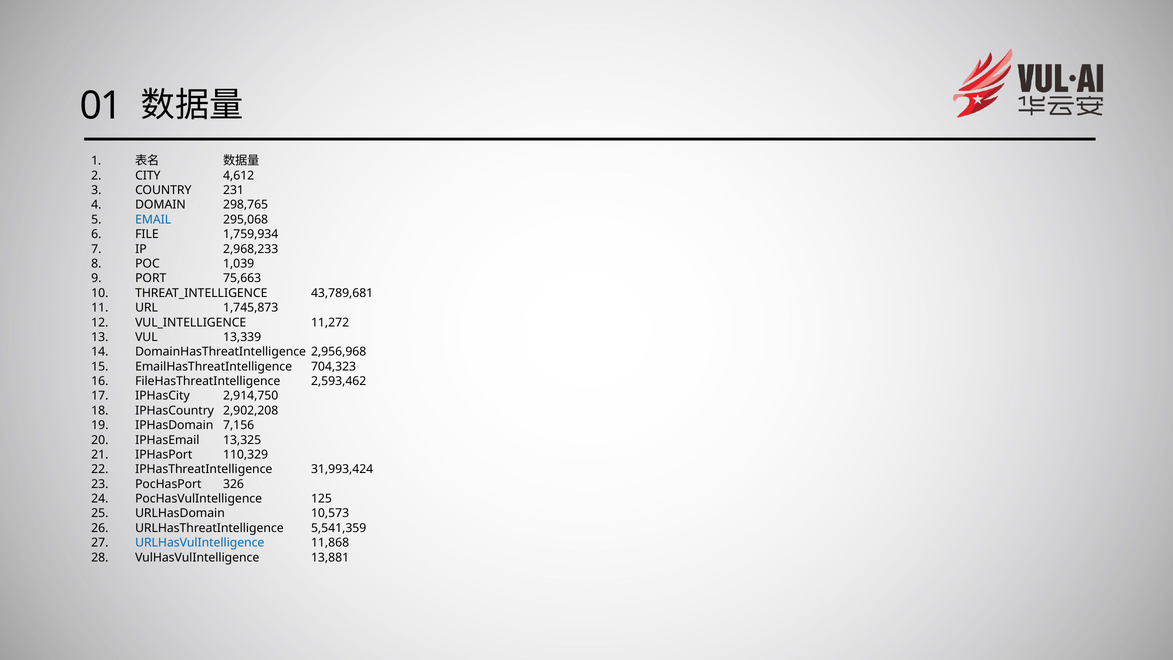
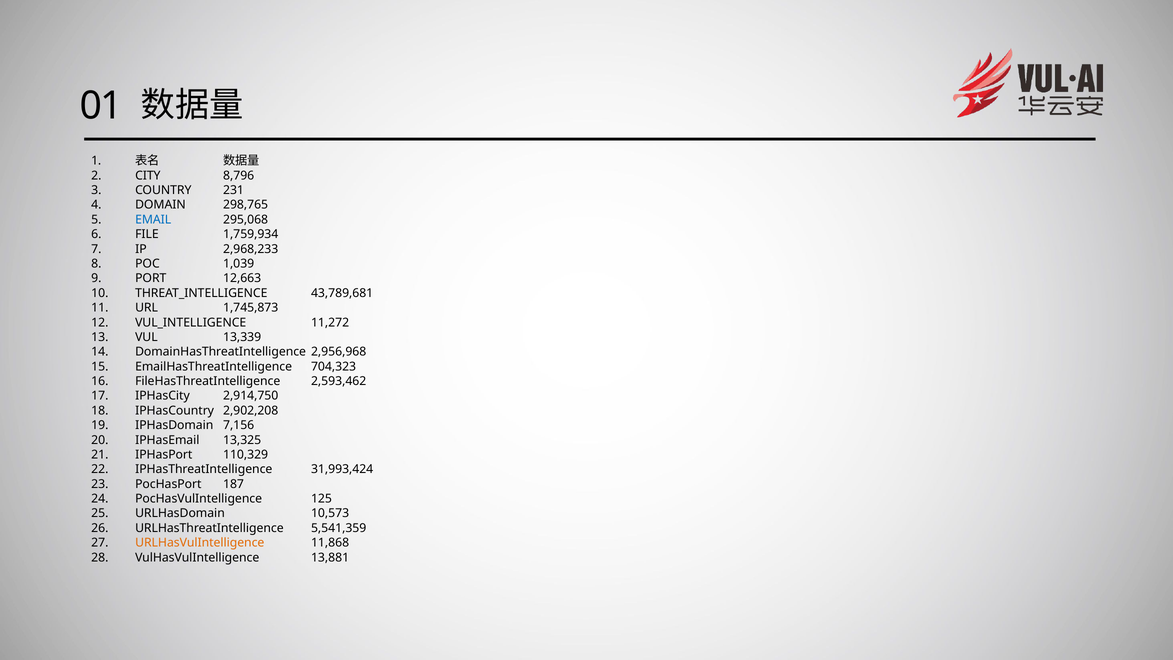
4,612: 4,612 -> 8,796
75,663: 75,663 -> 12,663
326: 326 -> 187
URLHasVulIntelligence colour: blue -> orange
